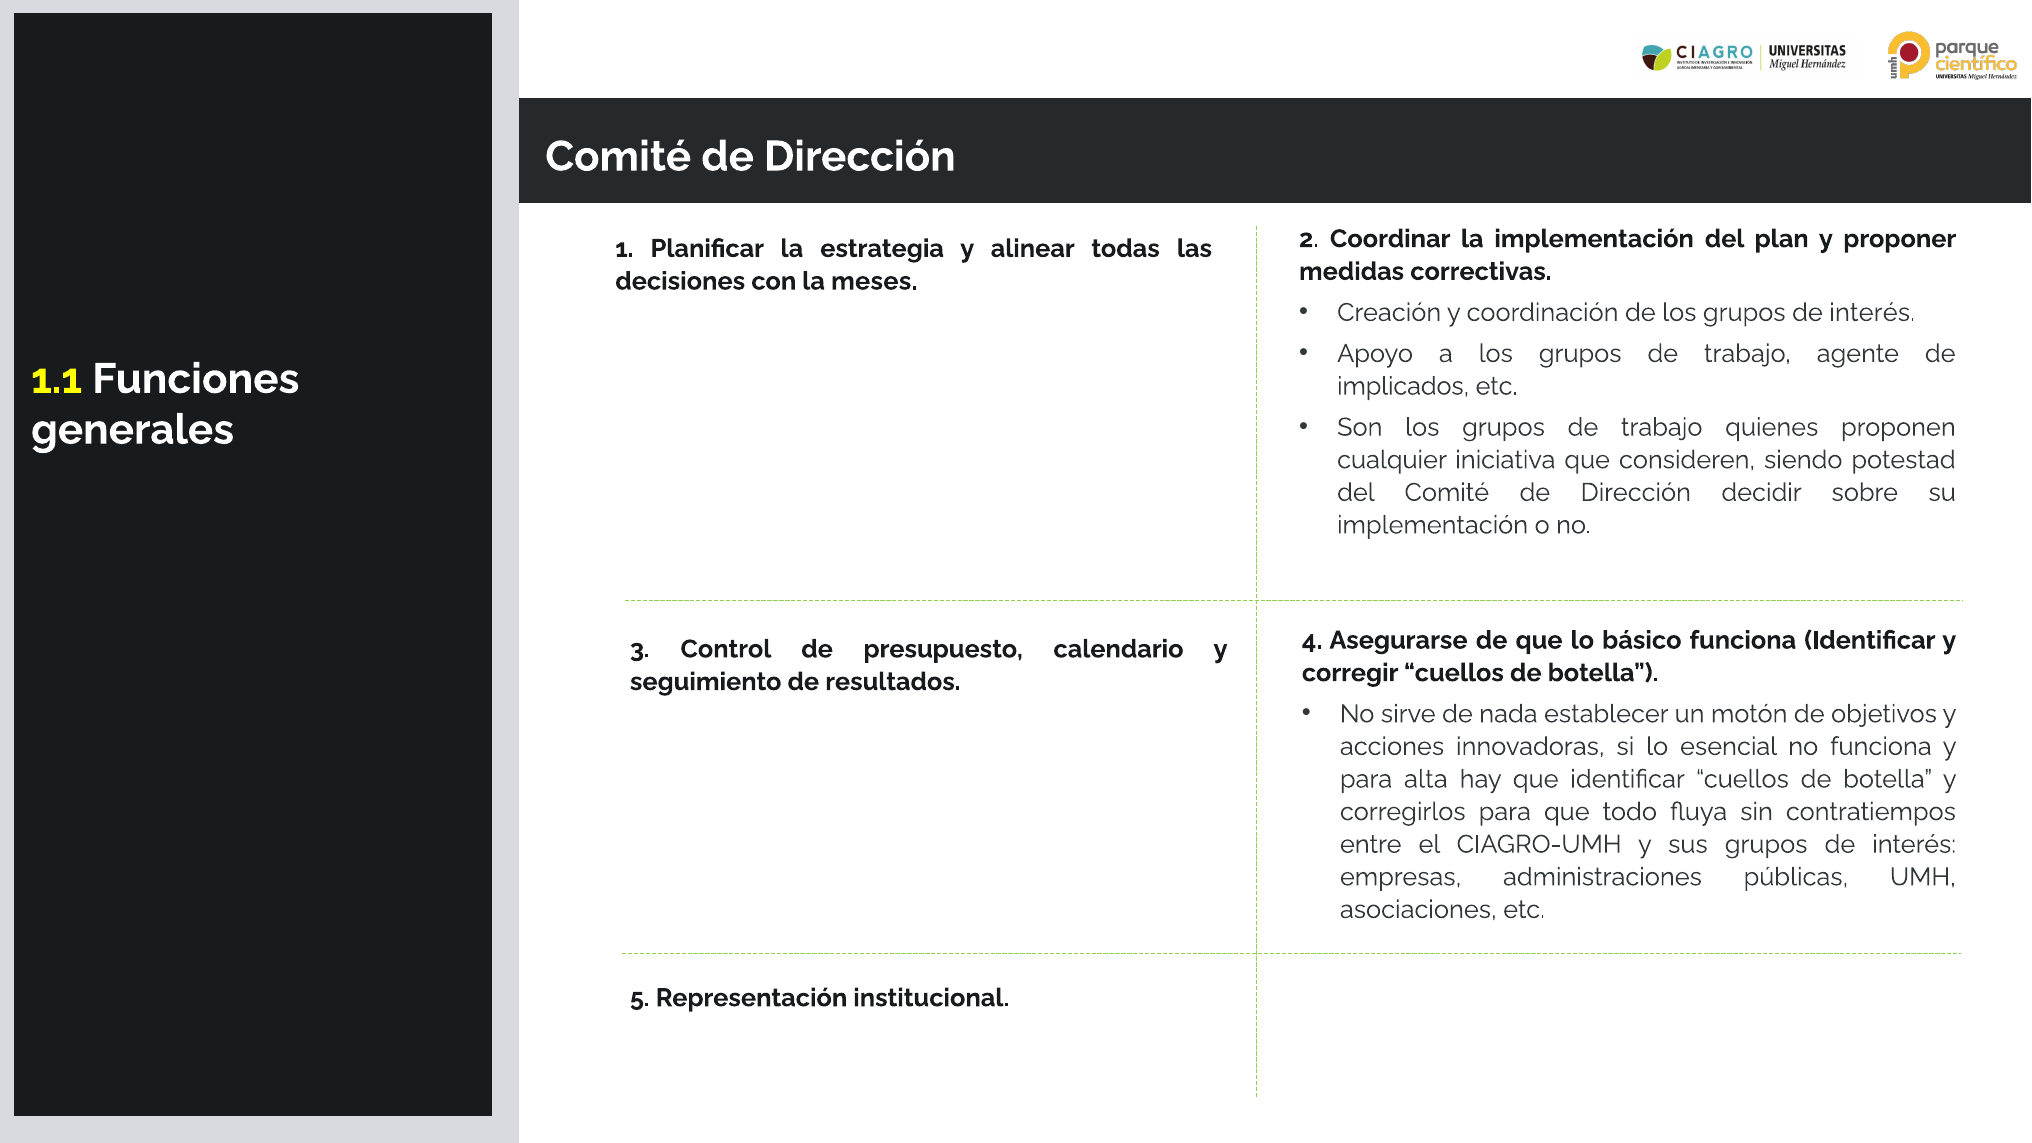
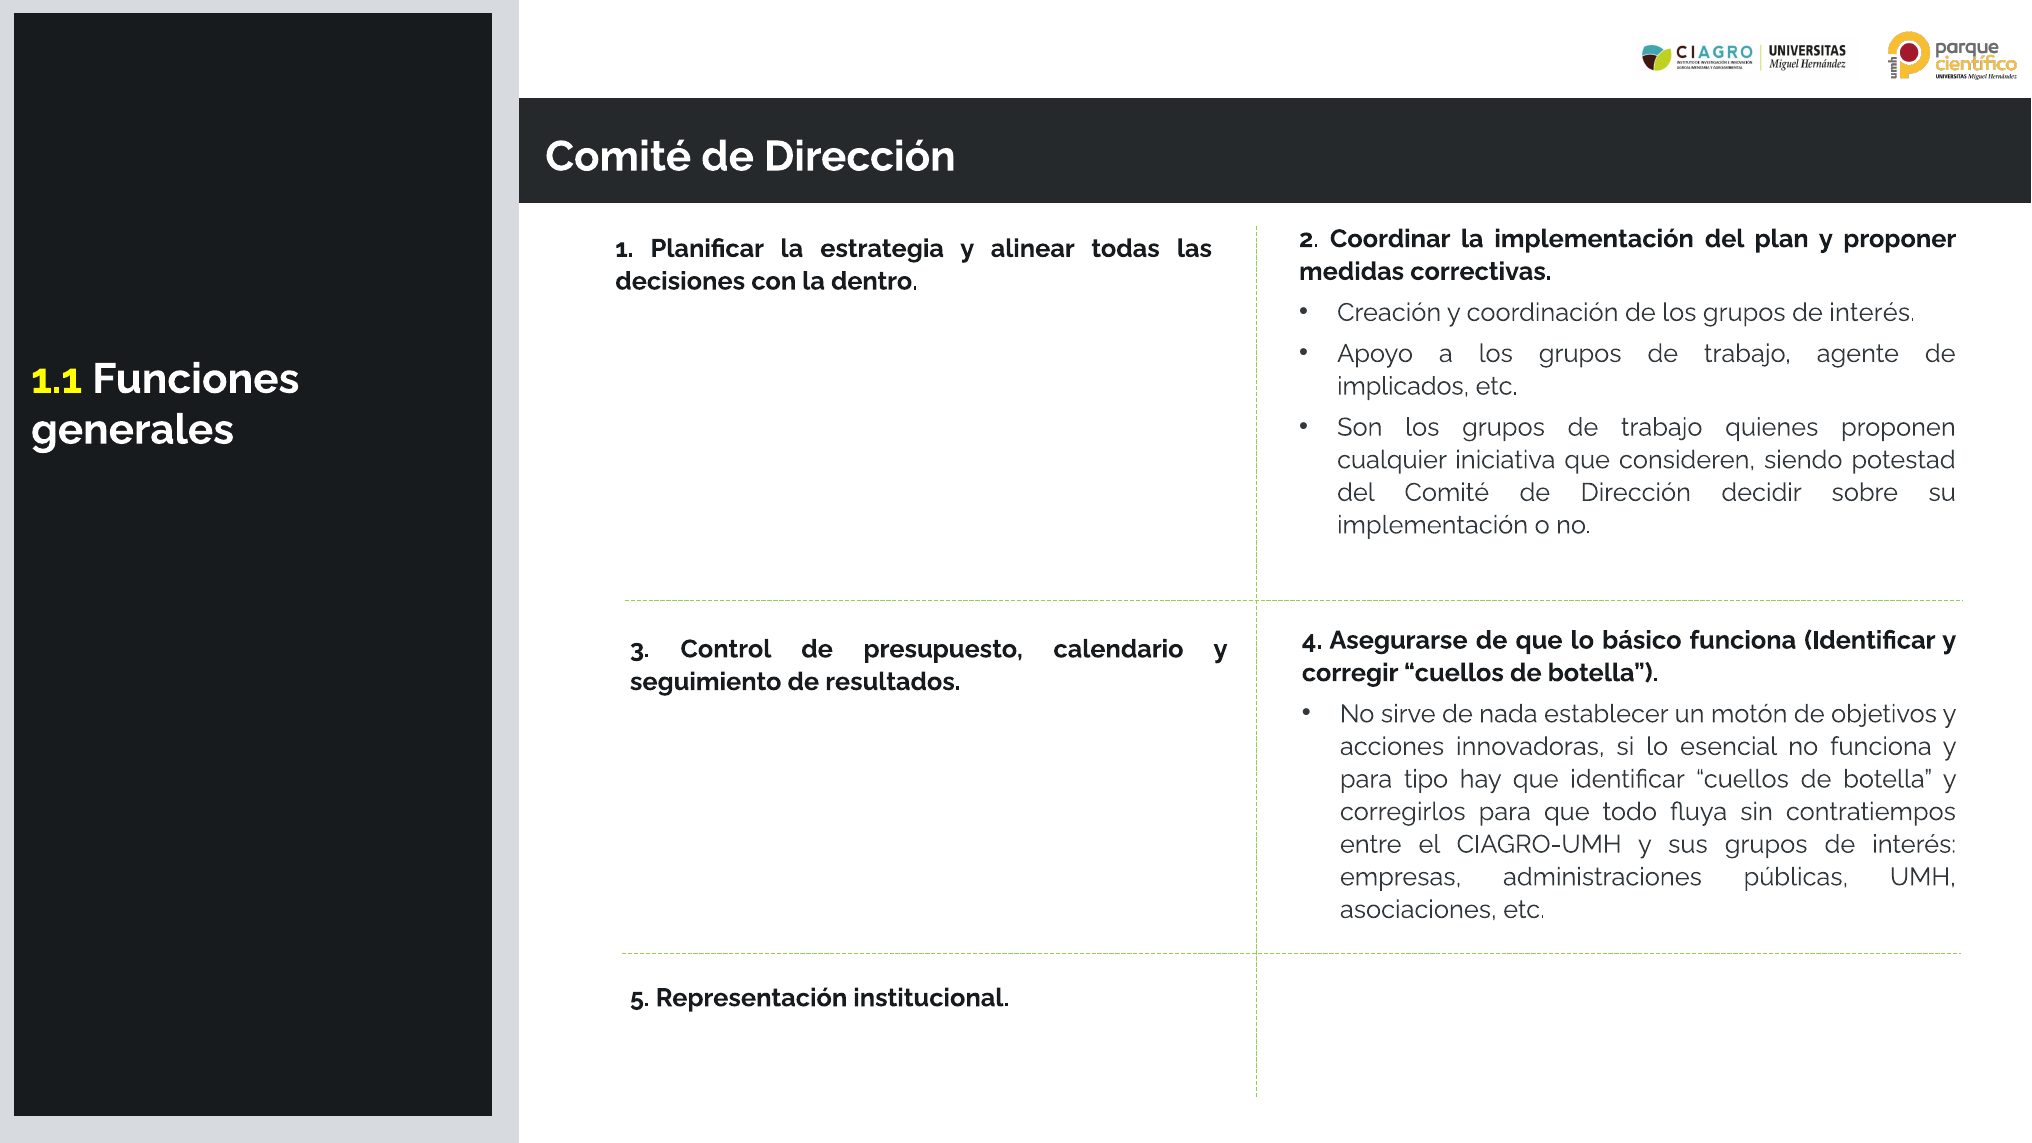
meses: meses -> dentro
alta: alta -> tipo
